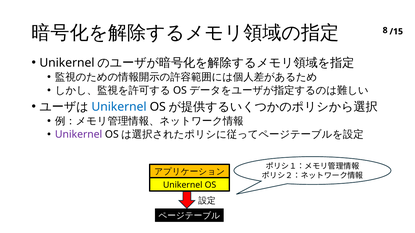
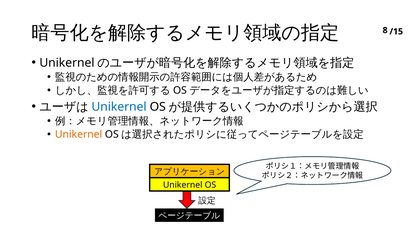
Unikernel at (79, 135) colour: purple -> orange
